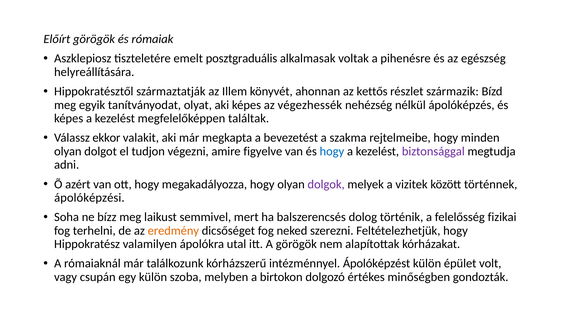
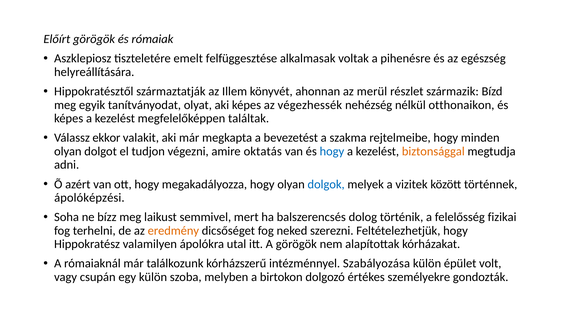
posztgraduális: posztgraduális -> felfüggesztése
kettős: kettős -> merül
ápolóképzés: ápolóképzés -> otthonaikon
figyelve: figyelve -> oktatás
biztonsággal colour: purple -> orange
dolgok colour: purple -> blue
Ápolóképzést: Ápolóképzést -> Szabályozása
minőségben: minőségben -> személyekre
